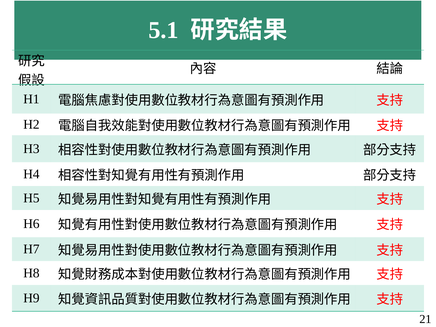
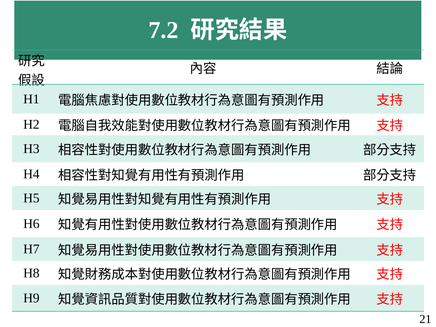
5.1: 5.1 -> 7.2
